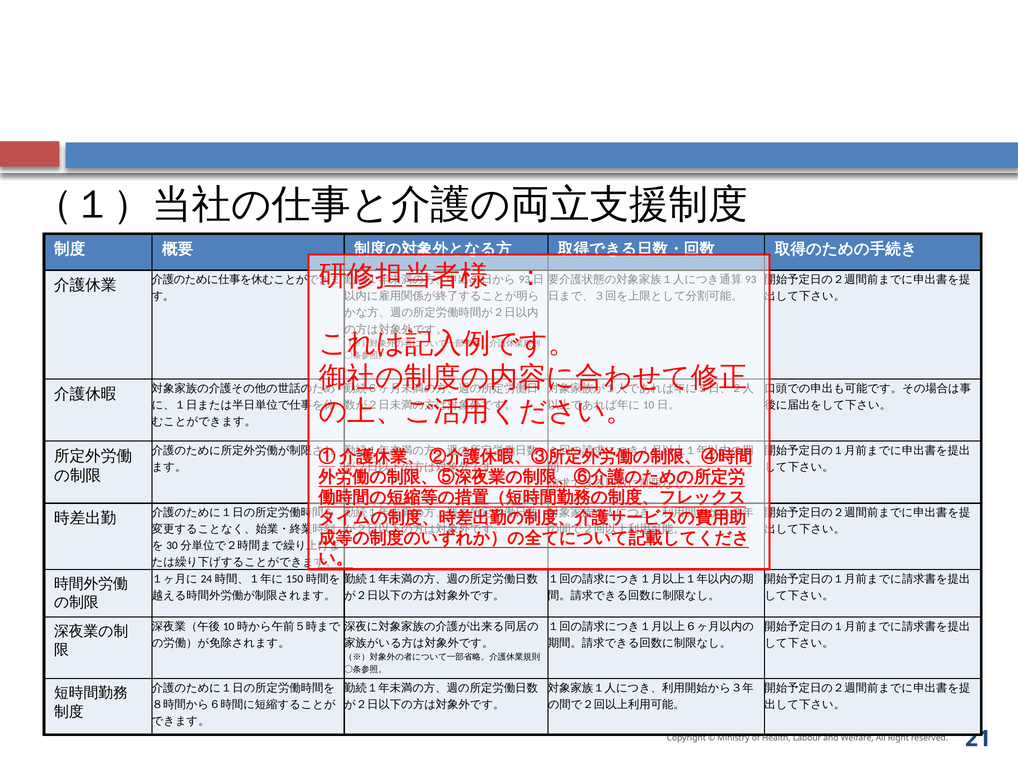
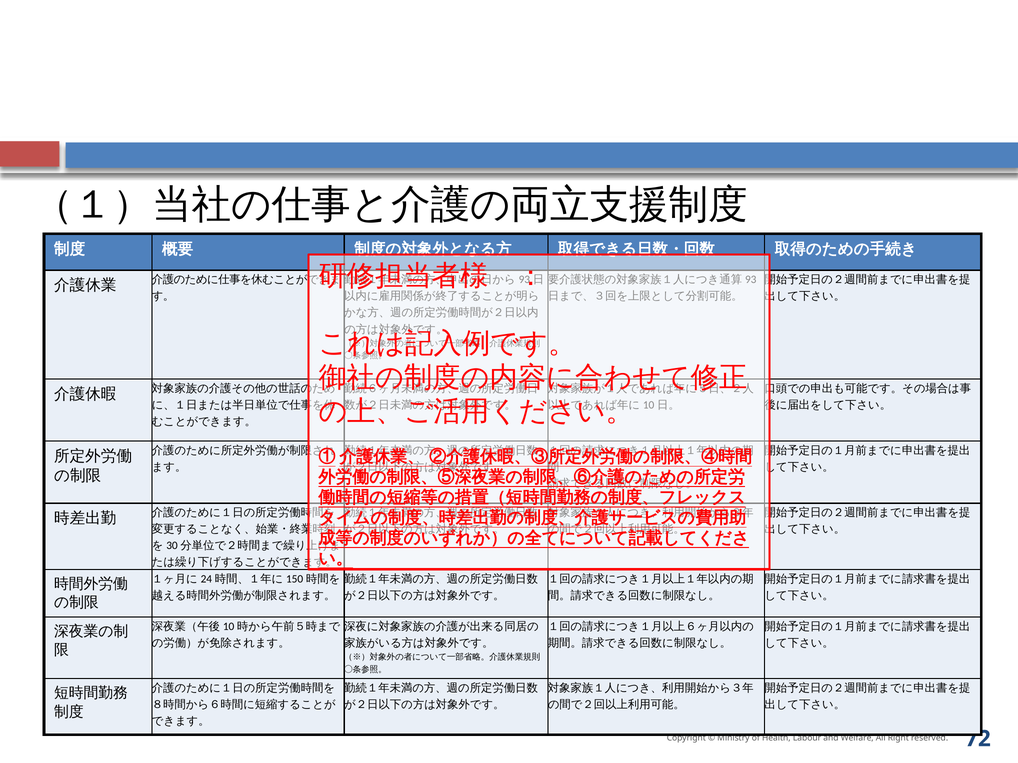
21: 21 -> 72
